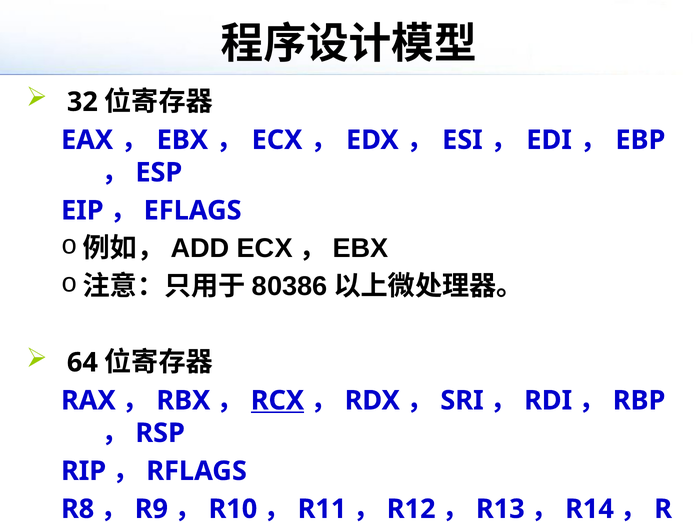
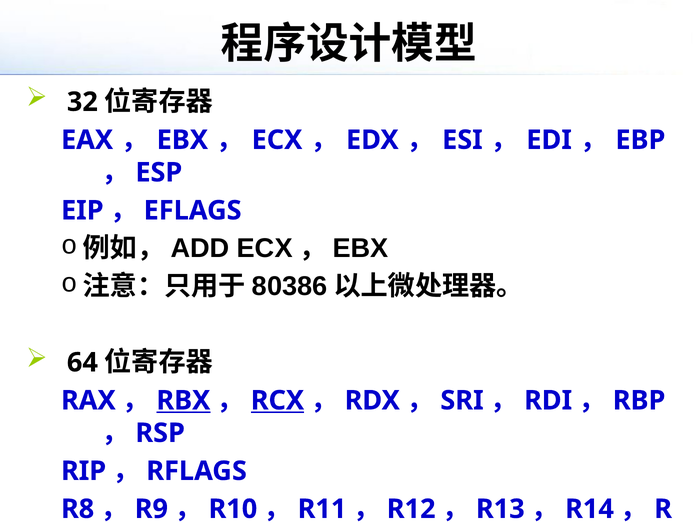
RBX at (183, 401) underline: none -> present
